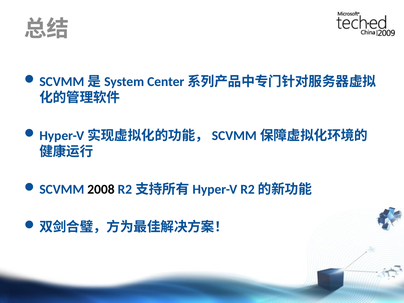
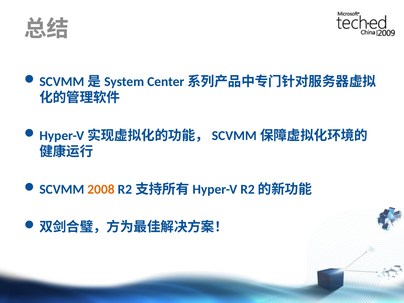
2008 colour: black -> orange
